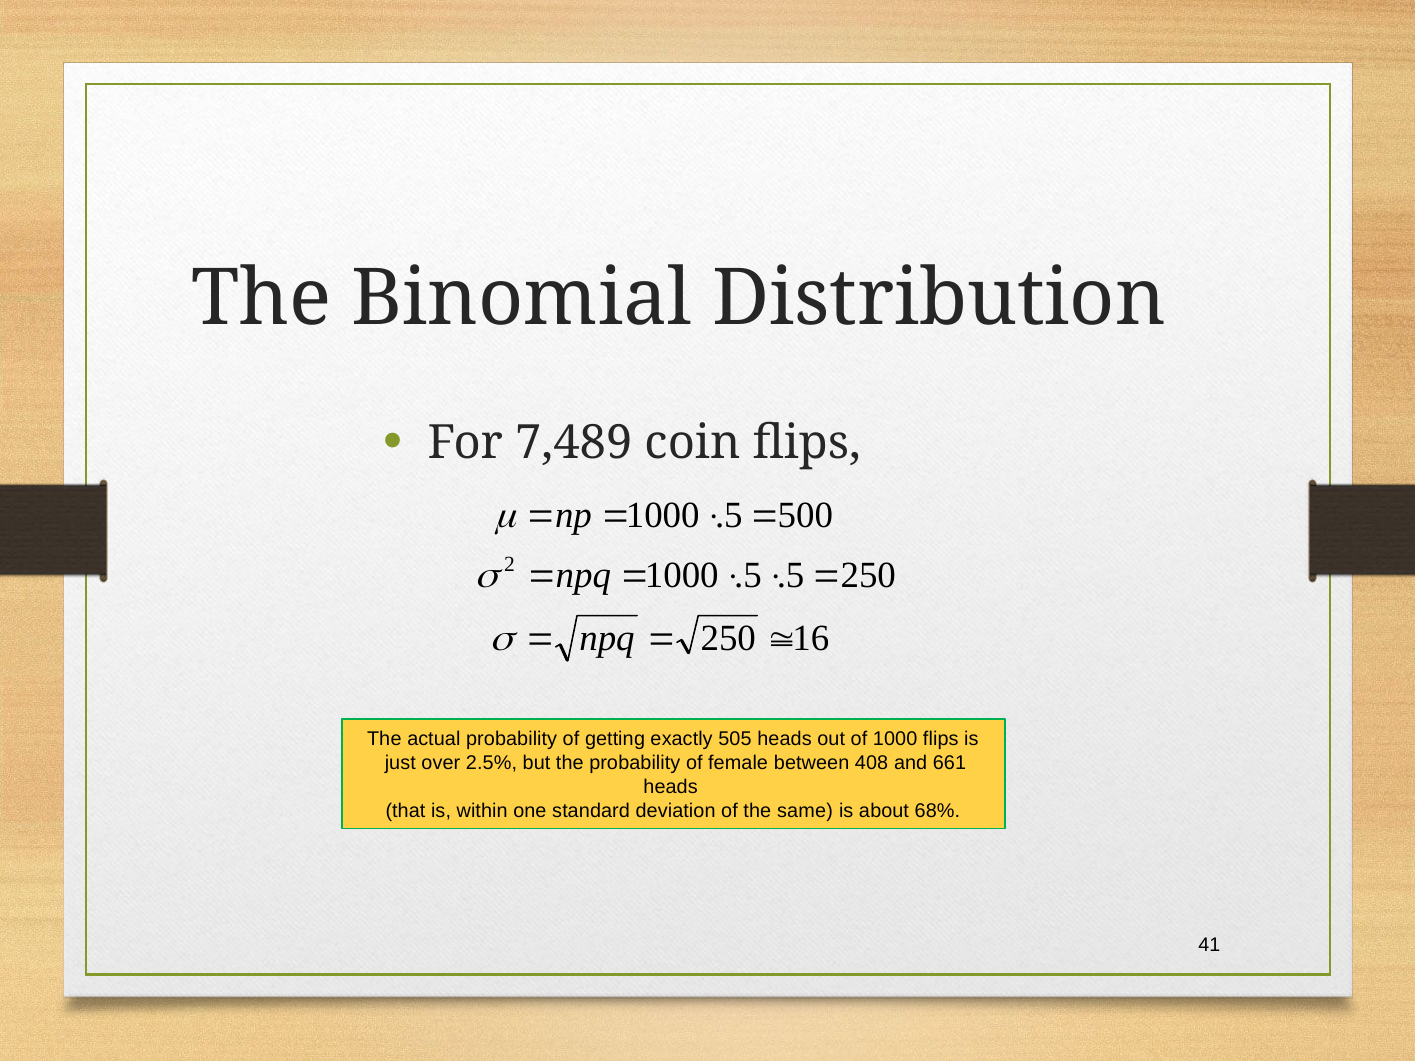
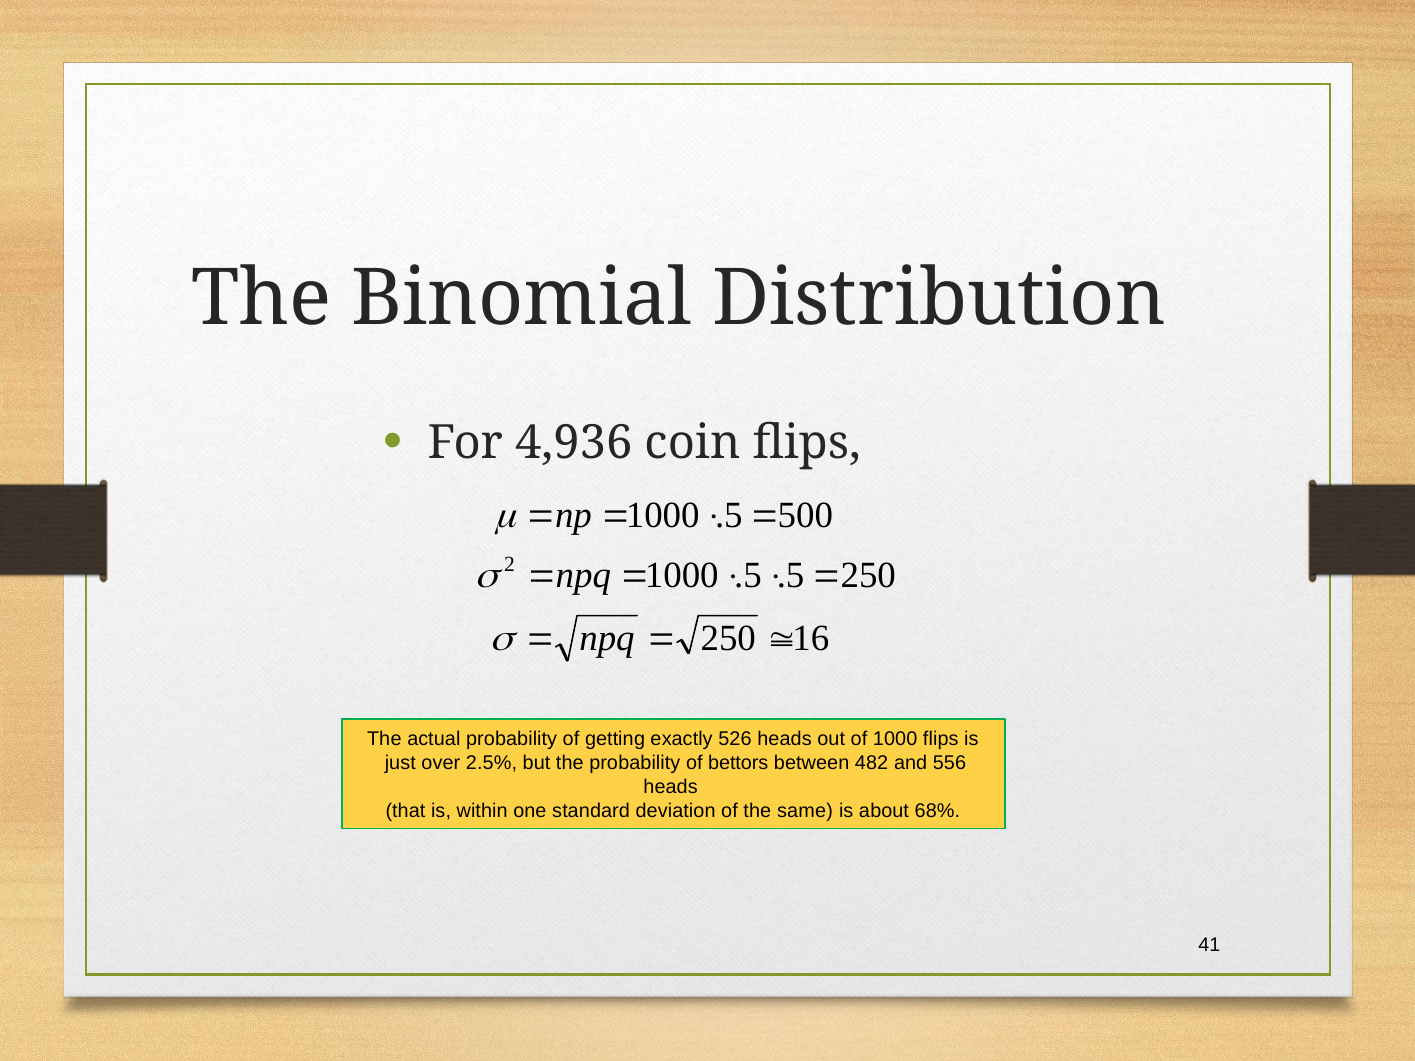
7,489: 7,489 -> 4,936
505: 505 -> 526
female: female -> bettors
408: 408 -> 482
661: 661 -> 556
